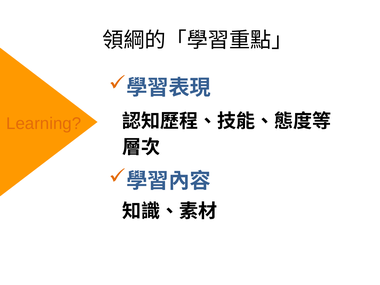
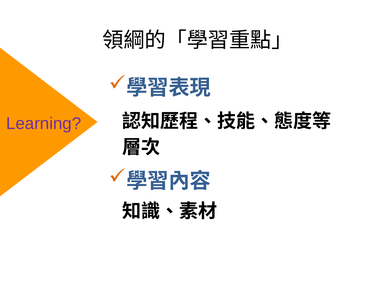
Learning colour: orange -> purple
